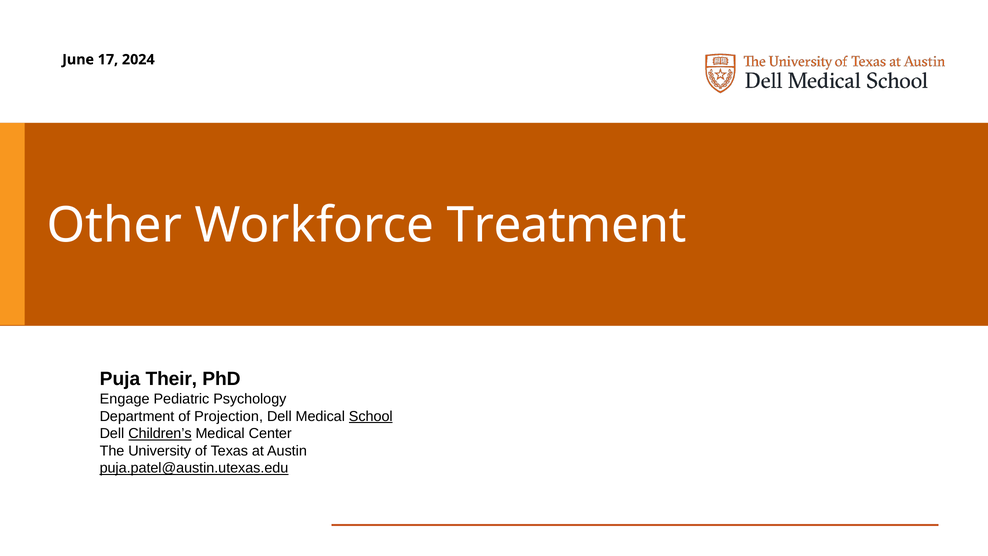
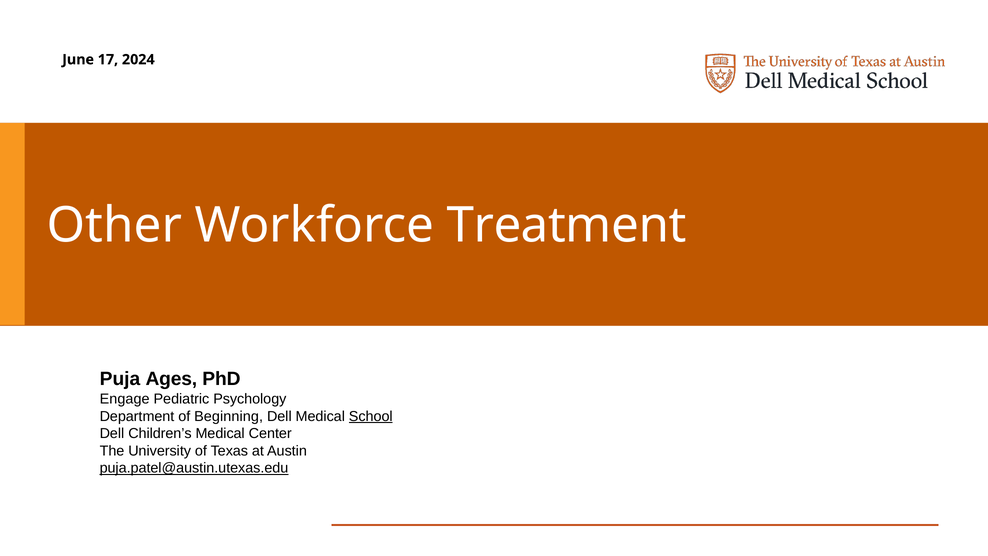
Their: Their -> Ages
Projection: Projection -> Beginning
Children’s underline: present -> none
